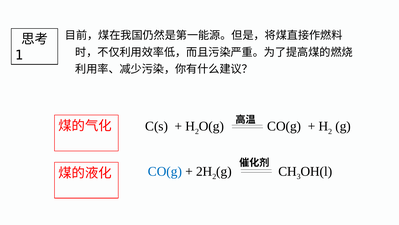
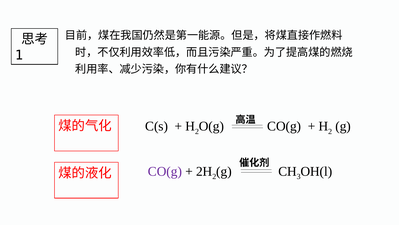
CO(g at (165, 171) colour: blue -> purple
